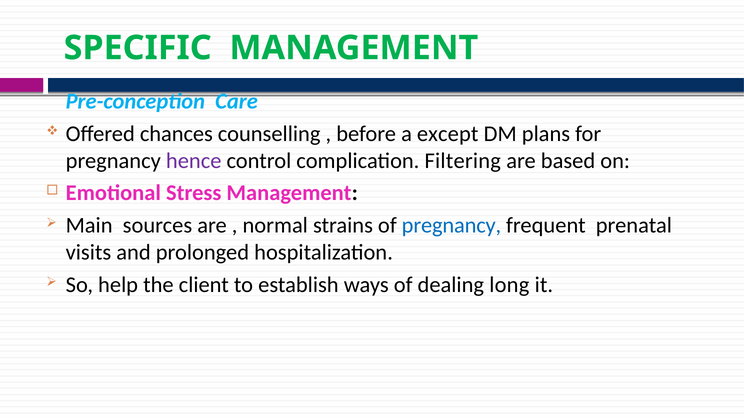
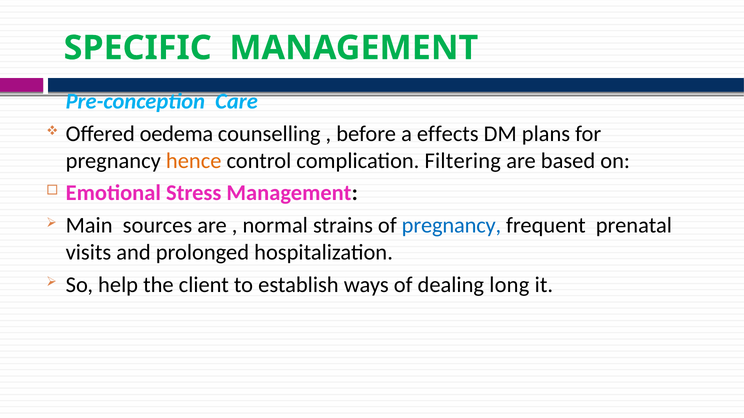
chances: chances -> oedema
except: except -> effects
hence colour: purple -> orange
